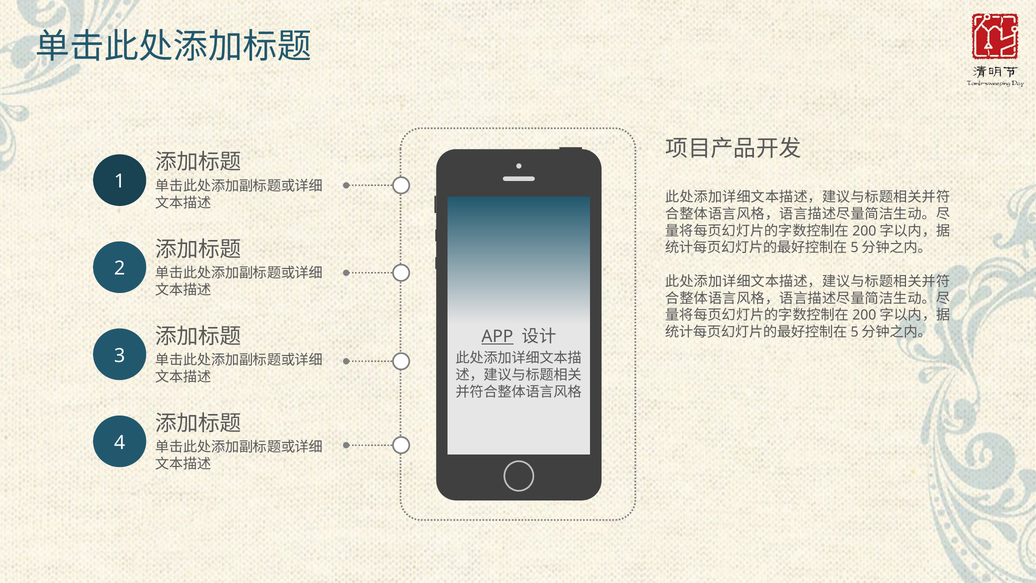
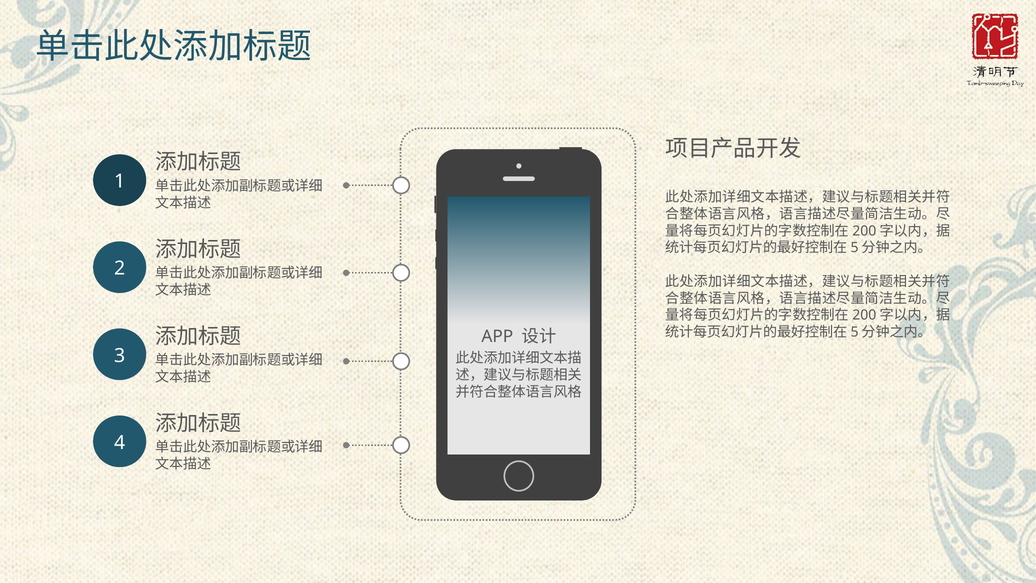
APP underline: present -> none
